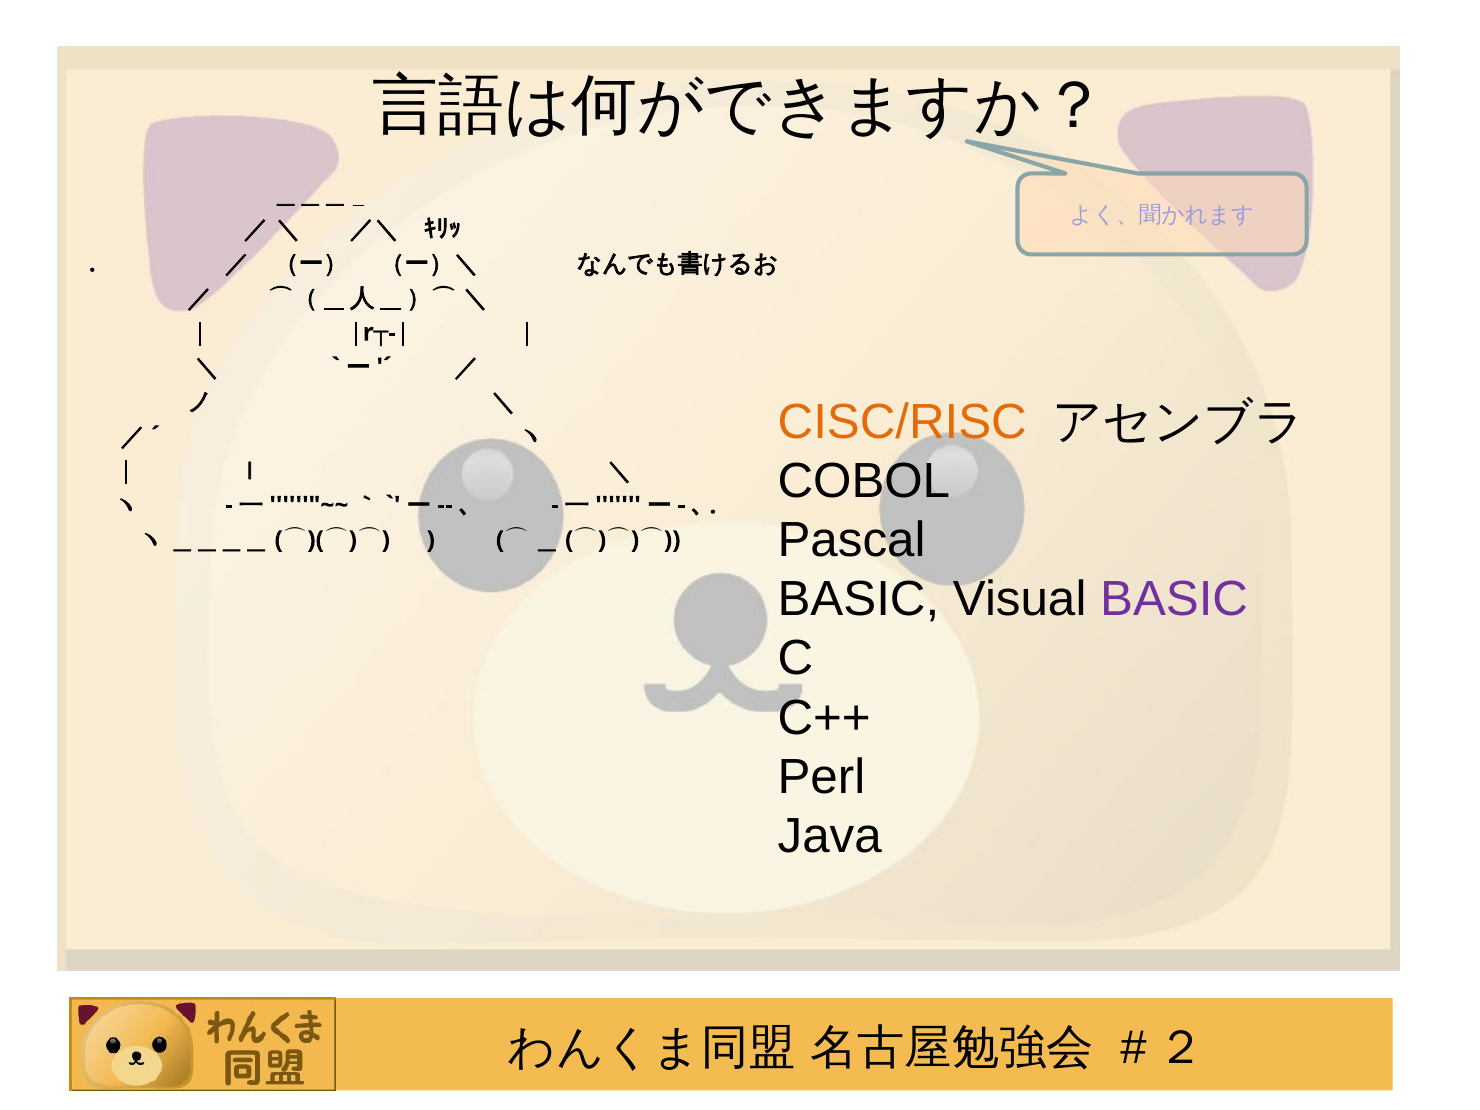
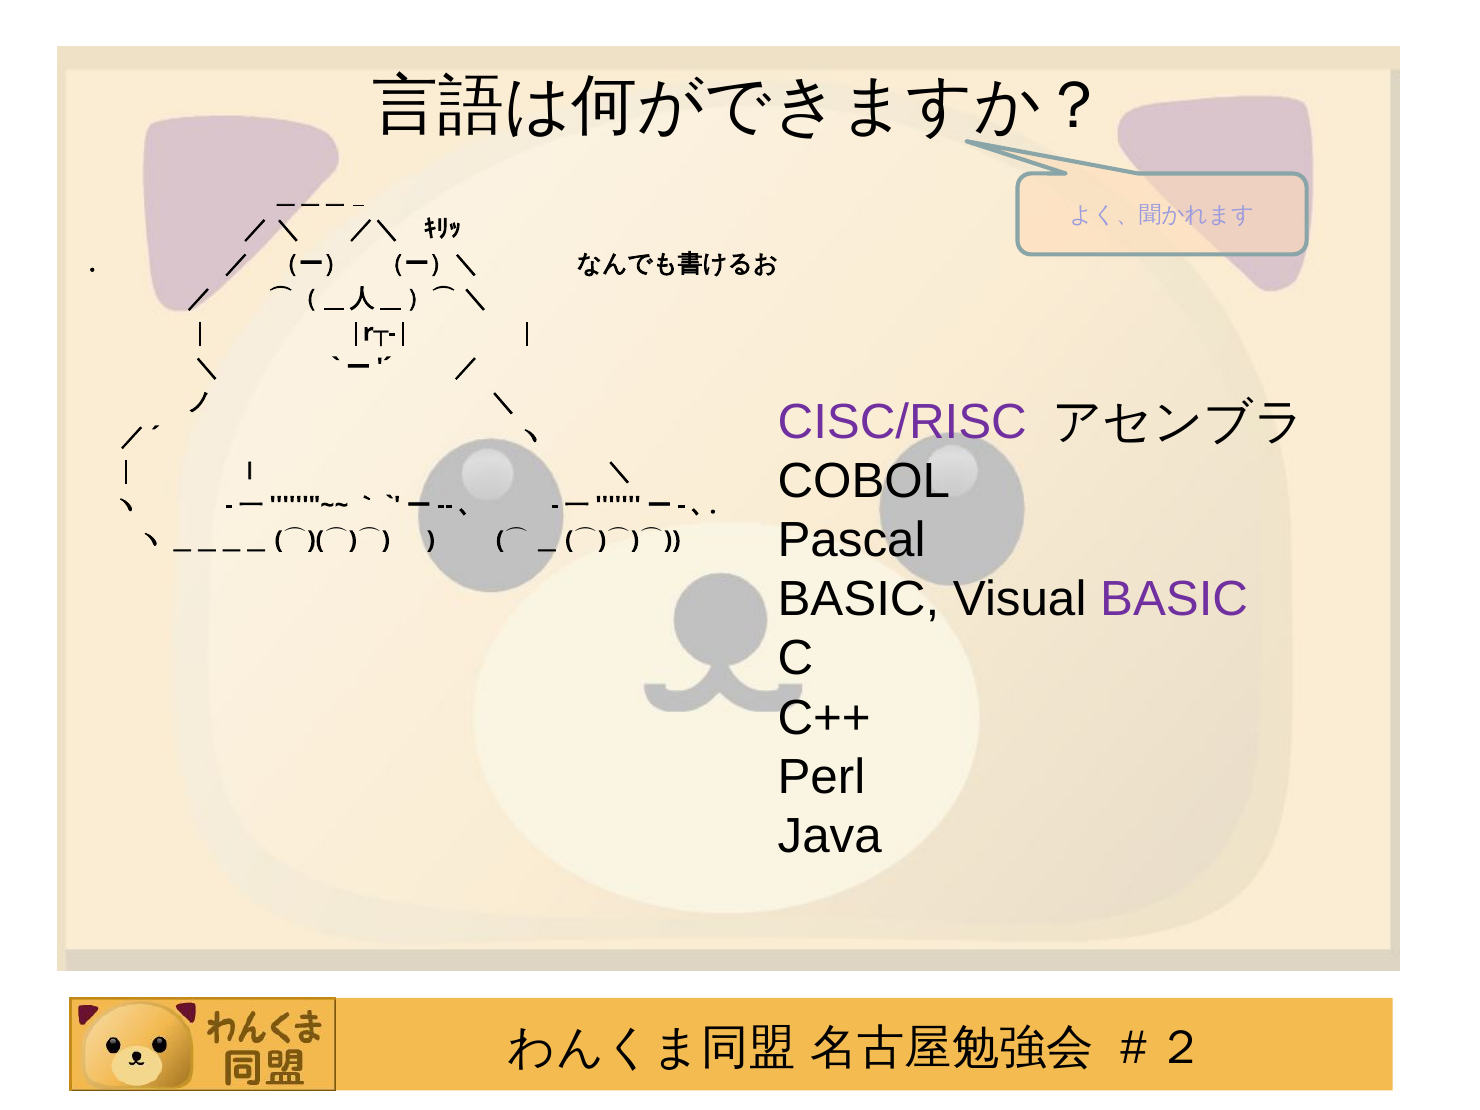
CISC/RISC colour: orange -> purple
